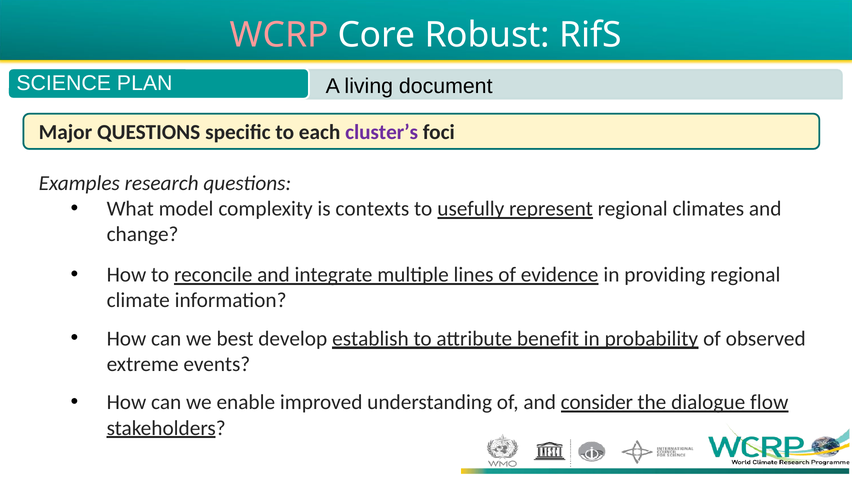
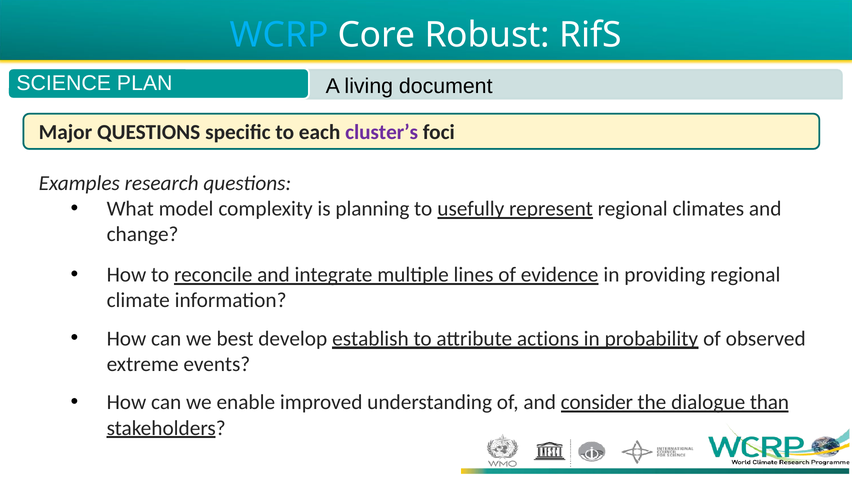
WCRP colour: pink -> light blue
contexts: contexts -> planning
benefit: benefit -> actions
flow: flow -> than
